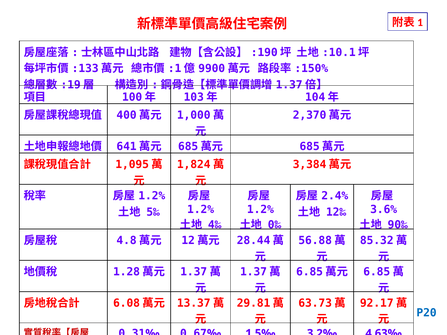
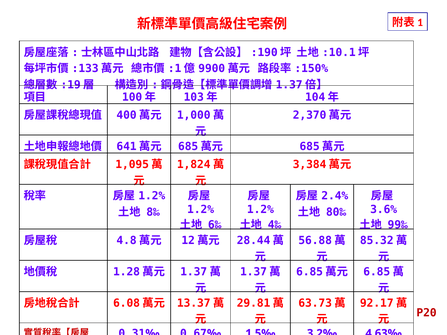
5‰: 5‰ -> 8‰
12‰: 12‰ -> 80‰
4‰: 4‰ -> 6‰
0‰: 0‰ -> 4‰
90‰: 90‰ -> 99‰
P20 colour: blue -> red
